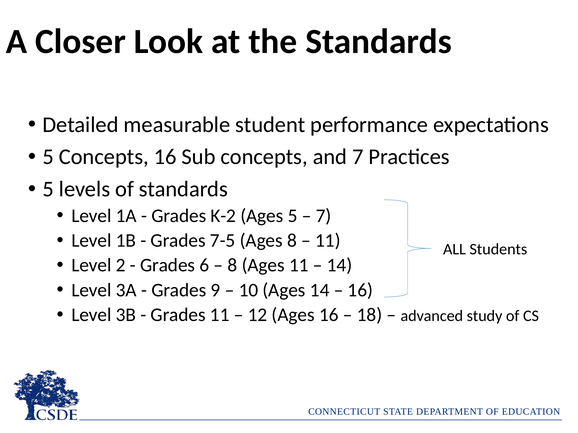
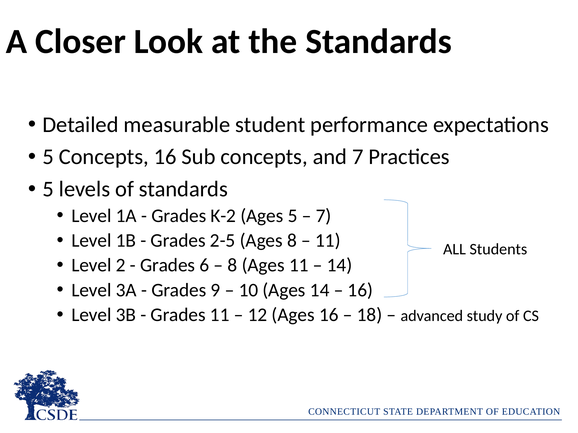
7-5: 7-5 -> 2-5
